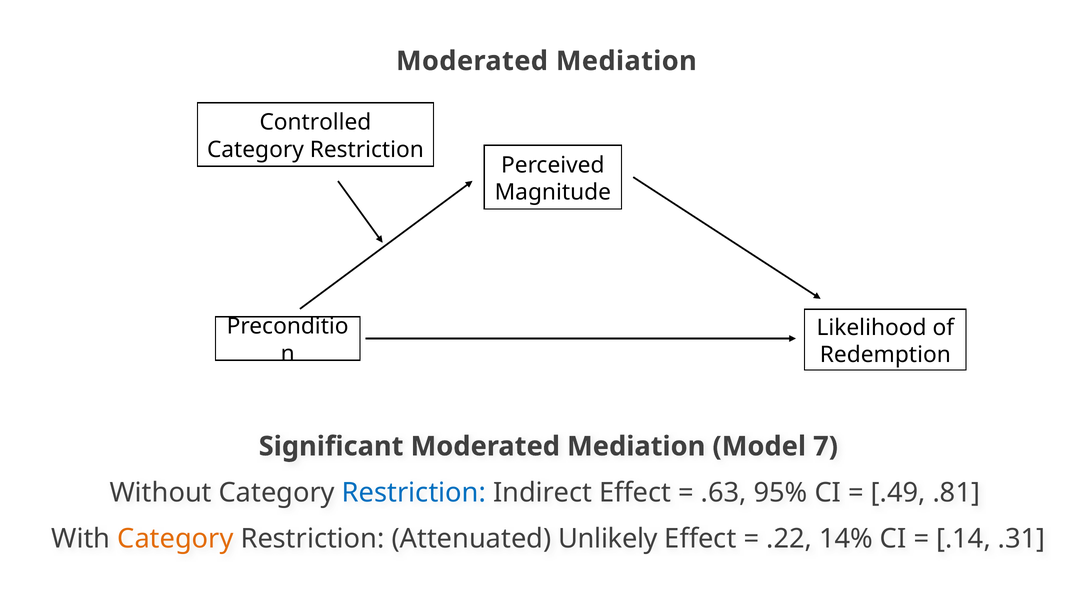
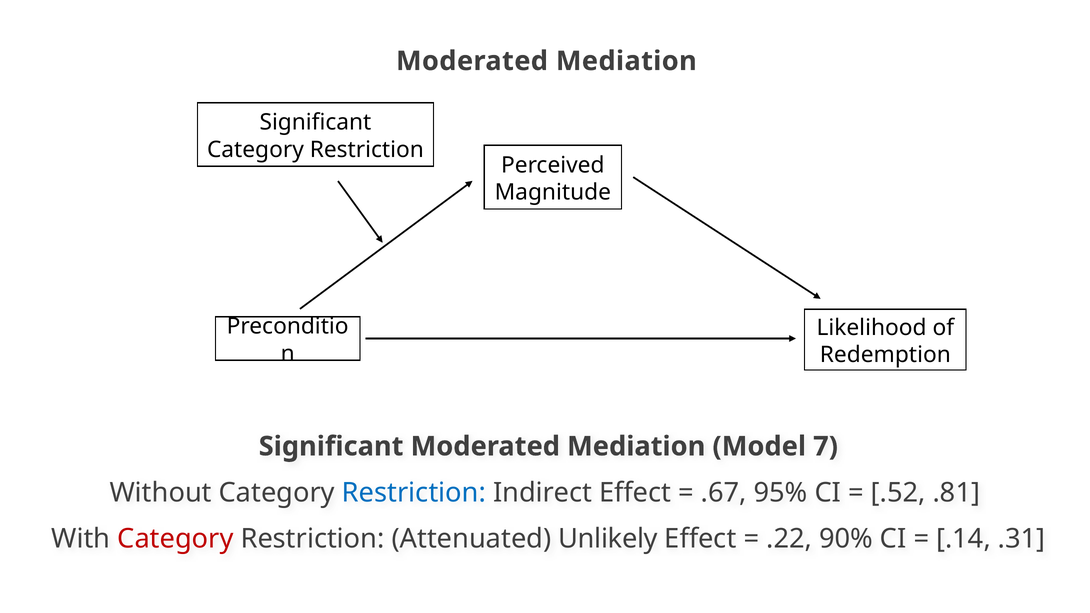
Controlled at (315, 122): Controlled -> Significant
.63: .63 -> .67
.49: .49 -> .52
Category at (175, 539) colour: orange -> red
14%: 14% -> 90%
